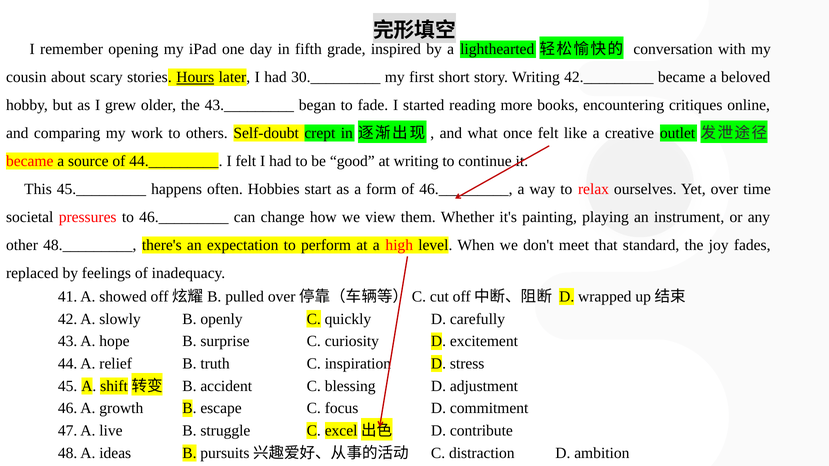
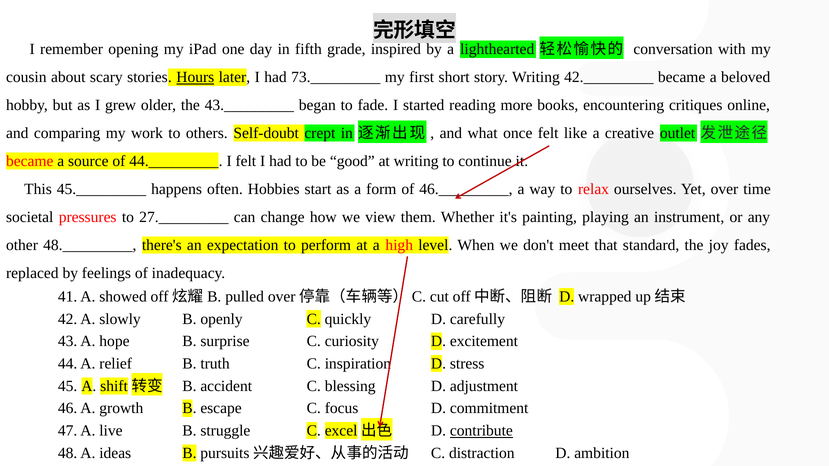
30._________: 30._________ -> 73._________
to 46._________: 46._________ -> 27._________
contribute underline: none -> present
